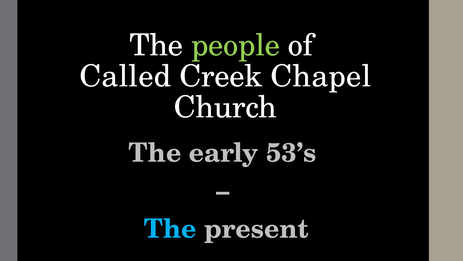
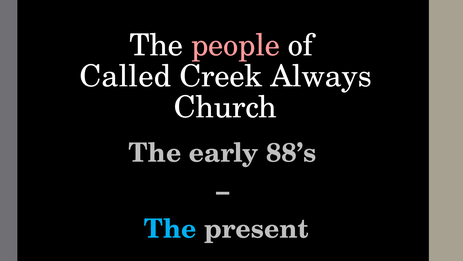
people colour: light green -> pink
Chapel: Chapel -> Always
53’s: 53’s -> 88’s
